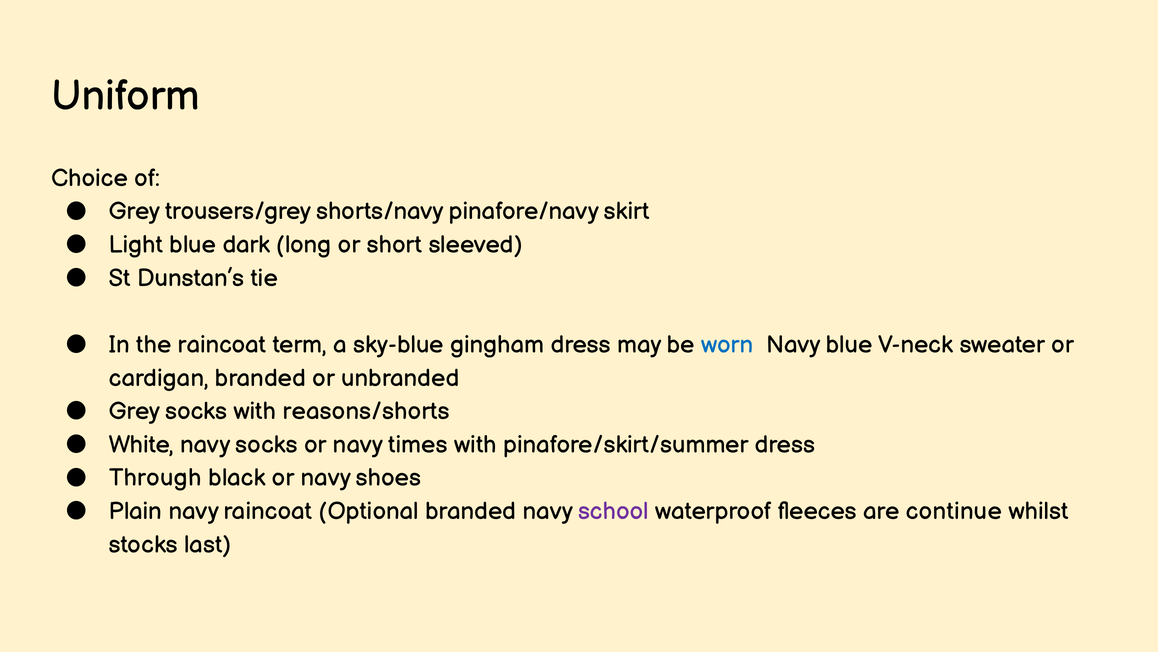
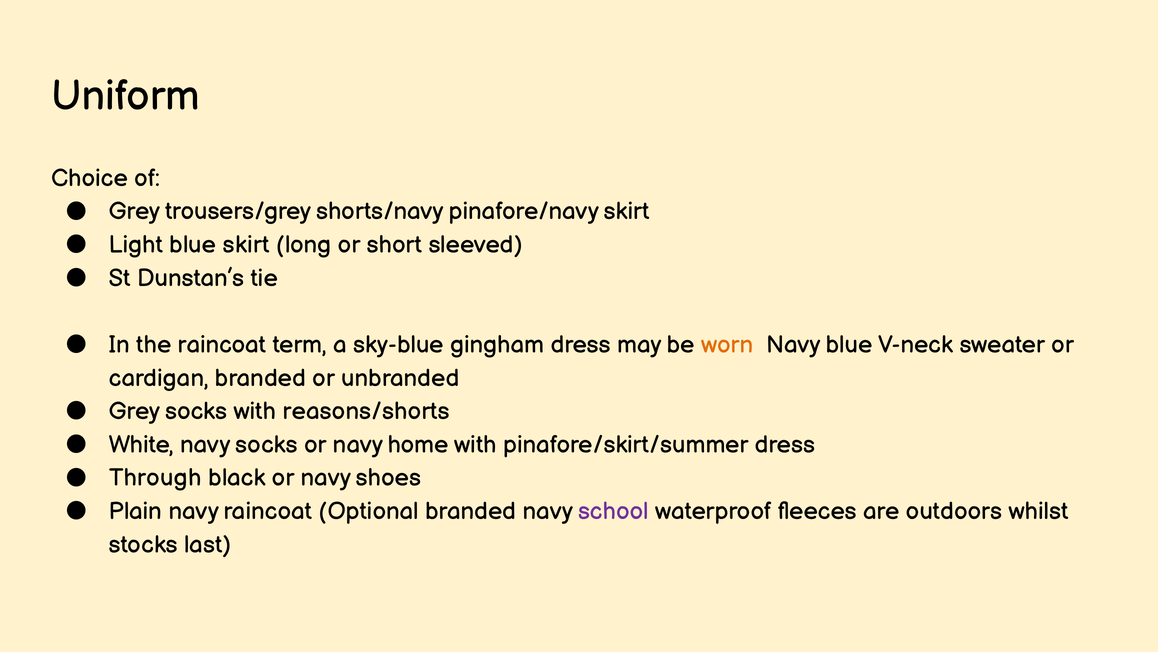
blue dark: dark -> skirt
worn colour: blue -> orange
times: times -> home
continue: continue -> outdoors
